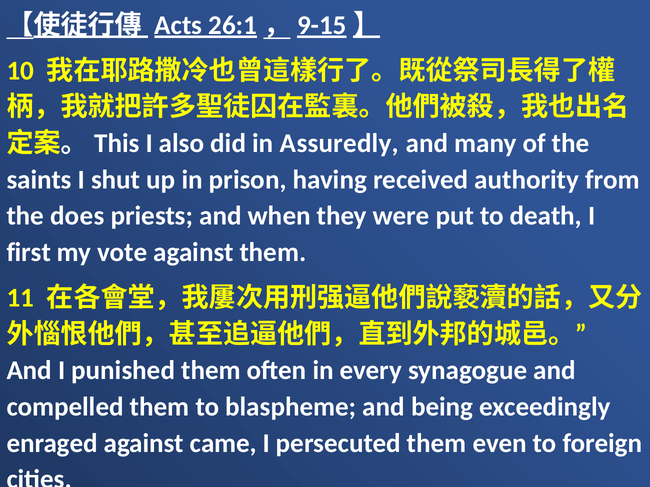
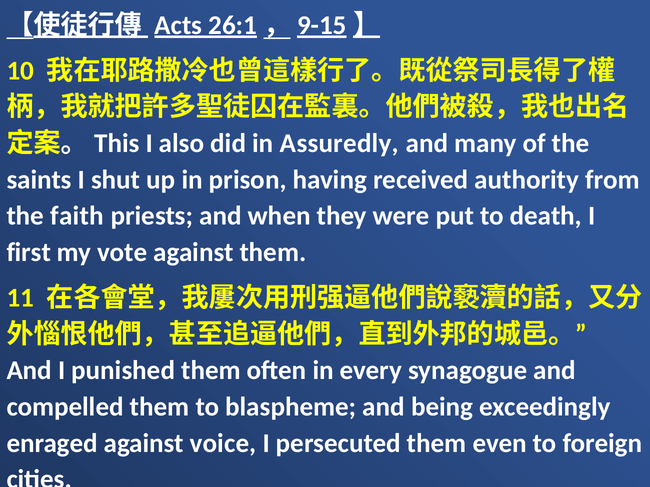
does: does -> faith
came: came -> voice
